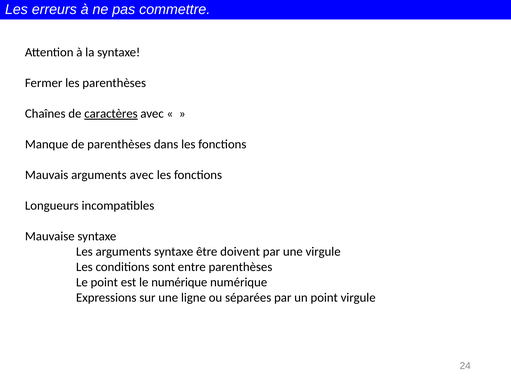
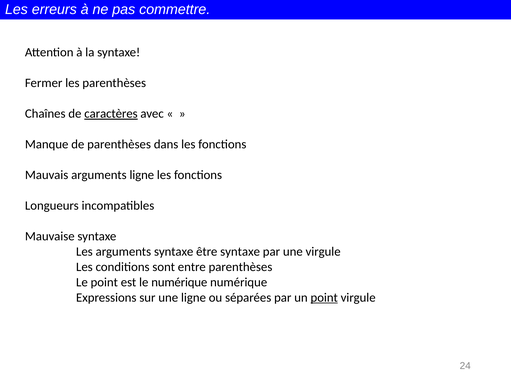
arguments avec: avec -> ligne
être doivent: doivent -> syntaxe
point at (324, 298) underline: none -> present
